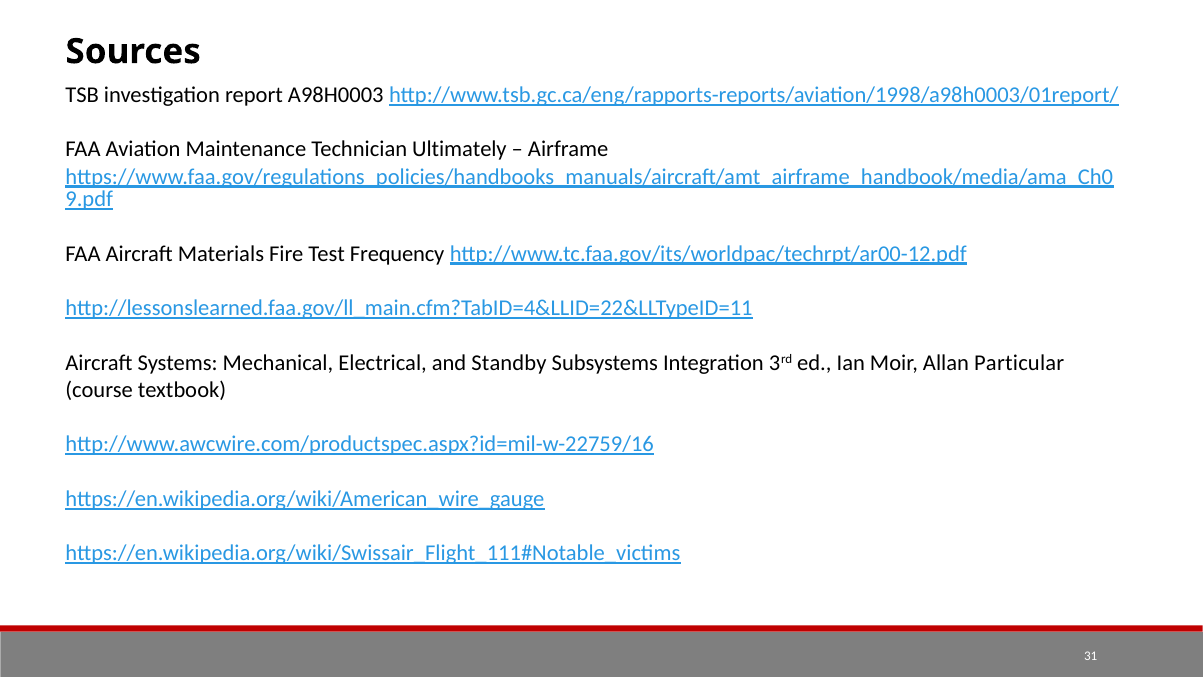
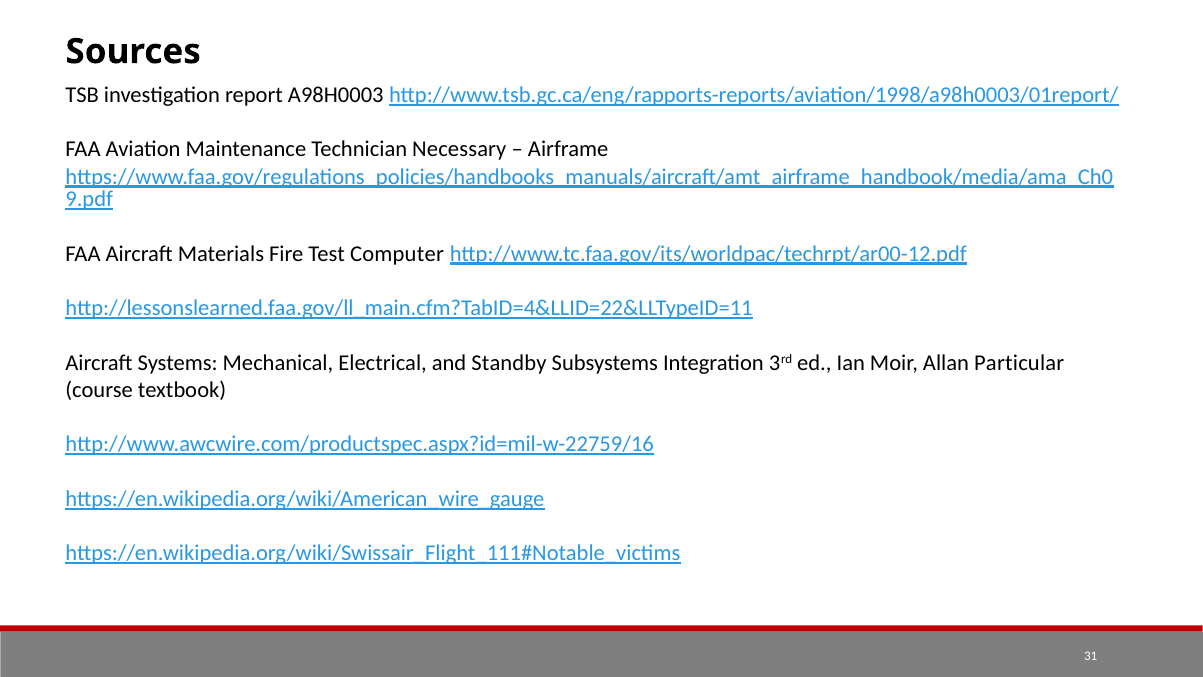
Ultimately: Ultimately -> Necessary
Frequency: Frequency -> Computer
